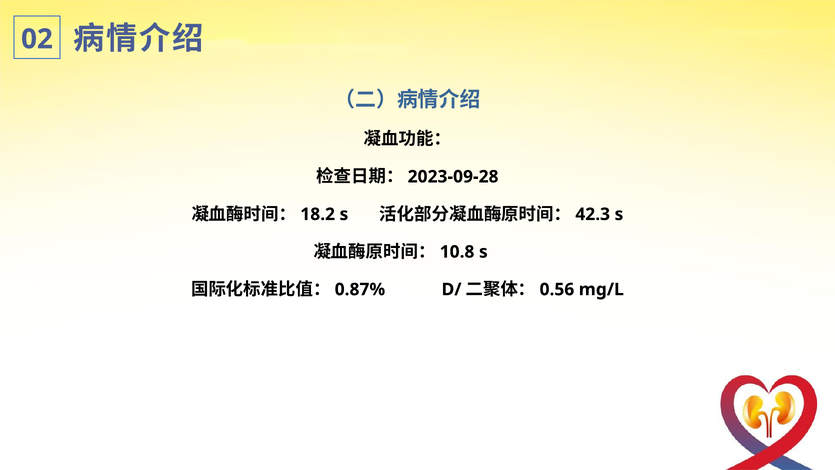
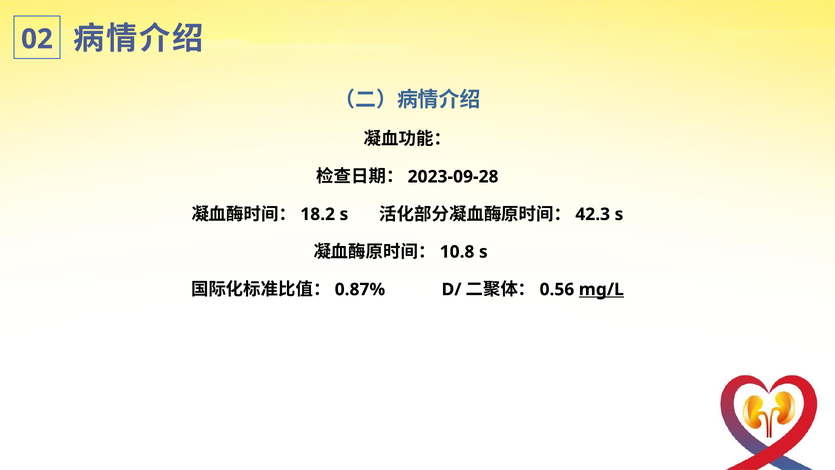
mg/L underline: none -> present
